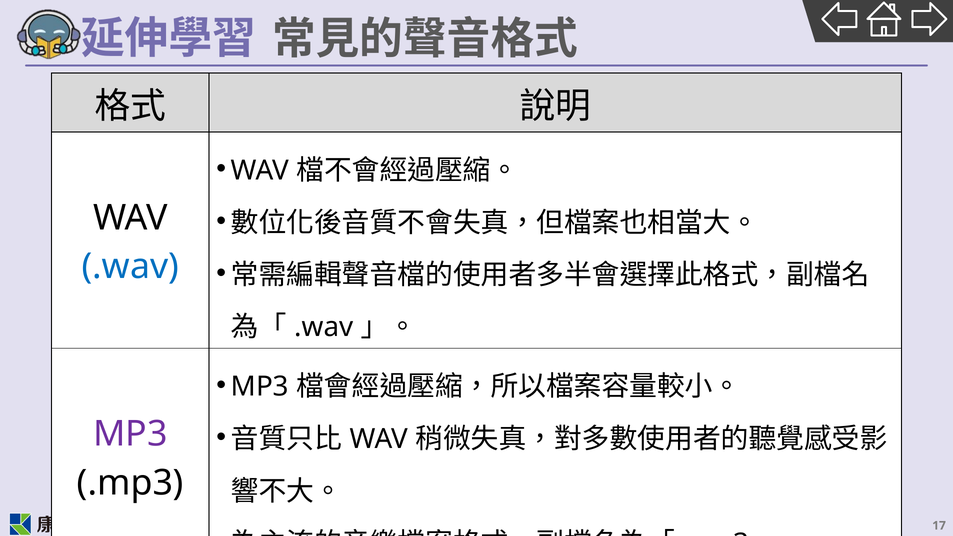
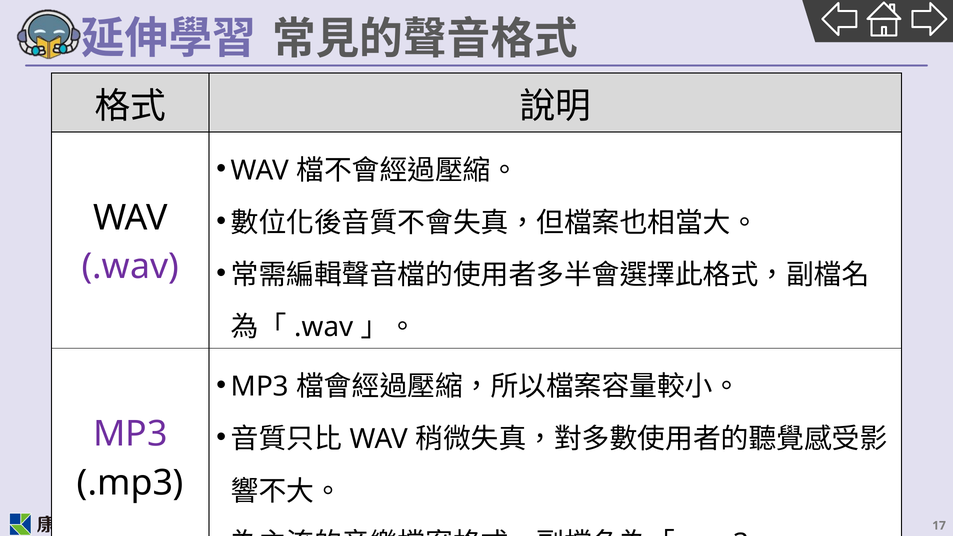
.wav at (130, 267) colour: blue -> purple
